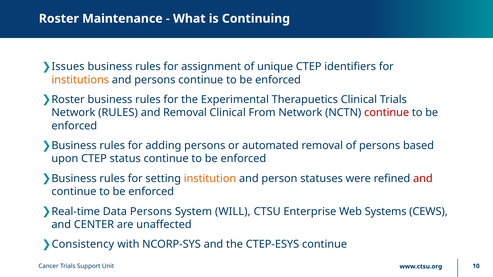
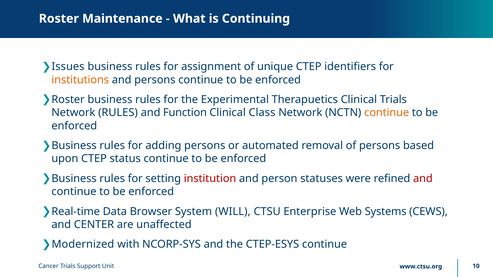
and Removal: Removal -> Function
From: From -> Class
continue at (387, 113) colour: red -> orange
institution colour: orange -> red
Data Persons: Persons -> Browser
Consistency: Consistency -> Modernized
